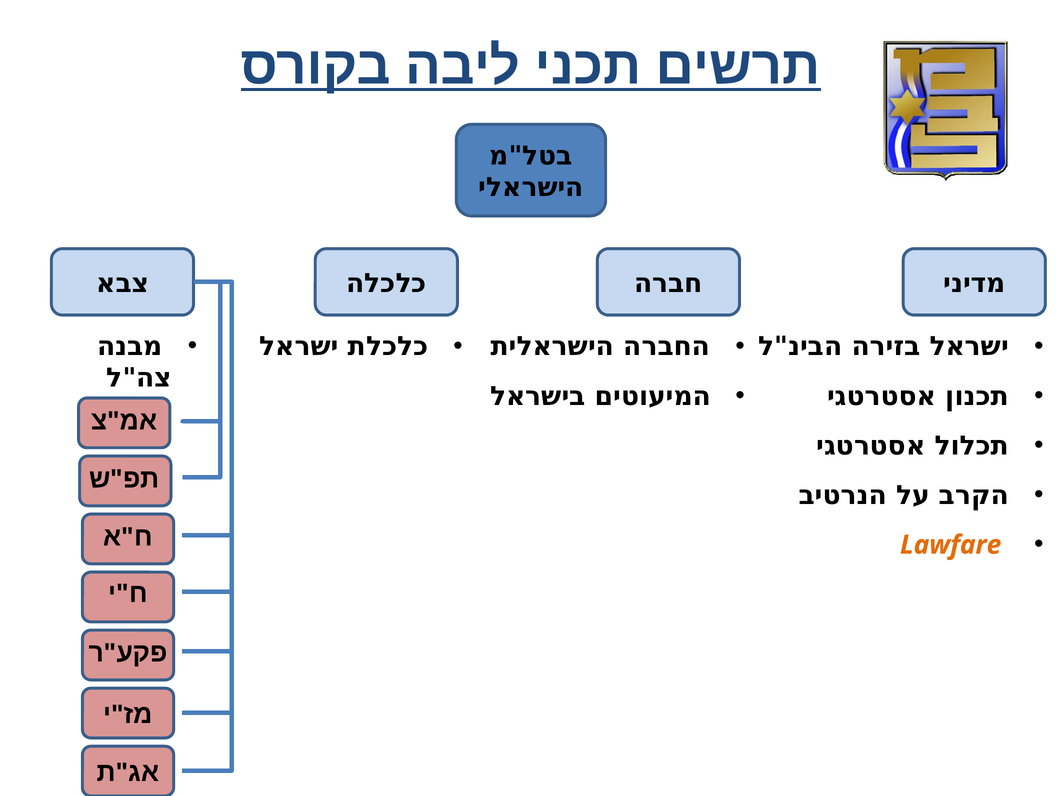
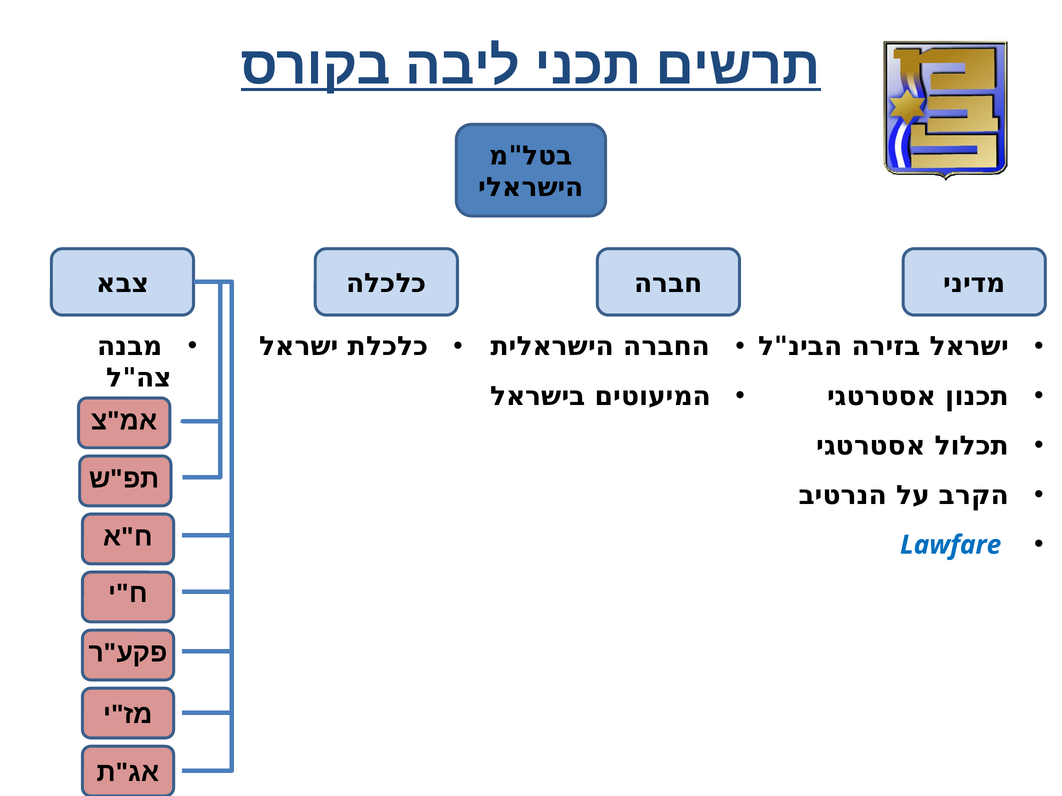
Lawfare colour: orange -> blue
